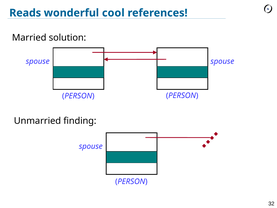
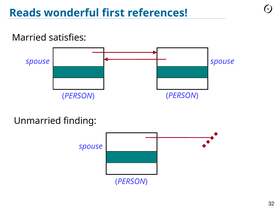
cool: cool -> first
solution: solution -> satisfies
